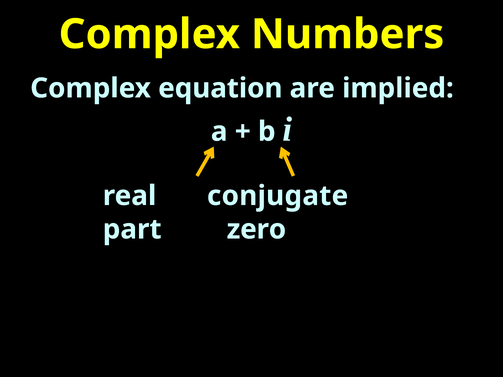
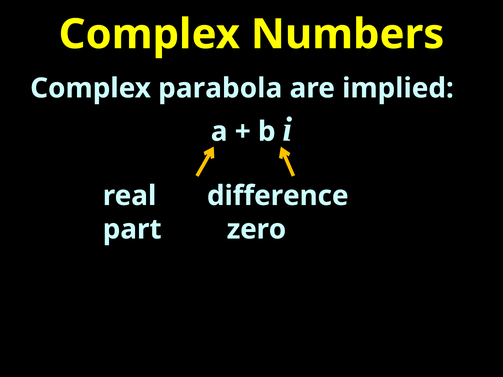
equation: equation -> parabola
conjugate: conjugate -> difference
